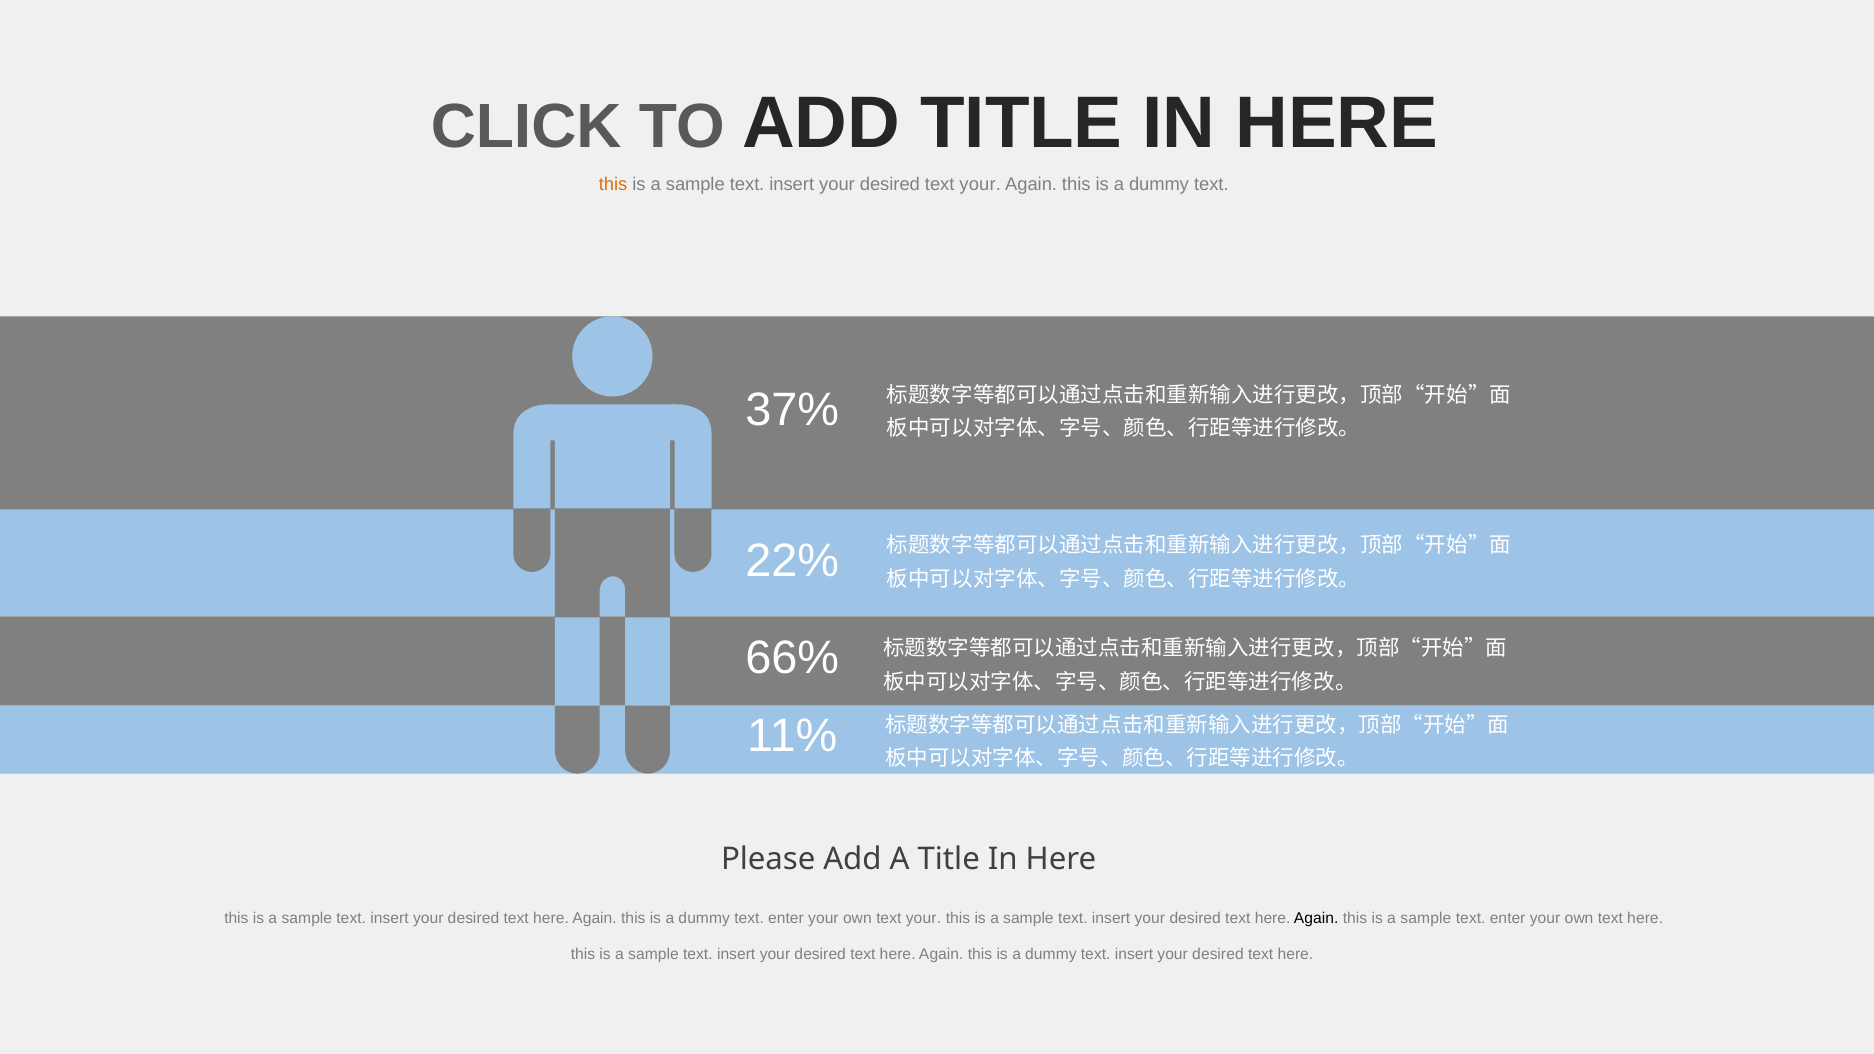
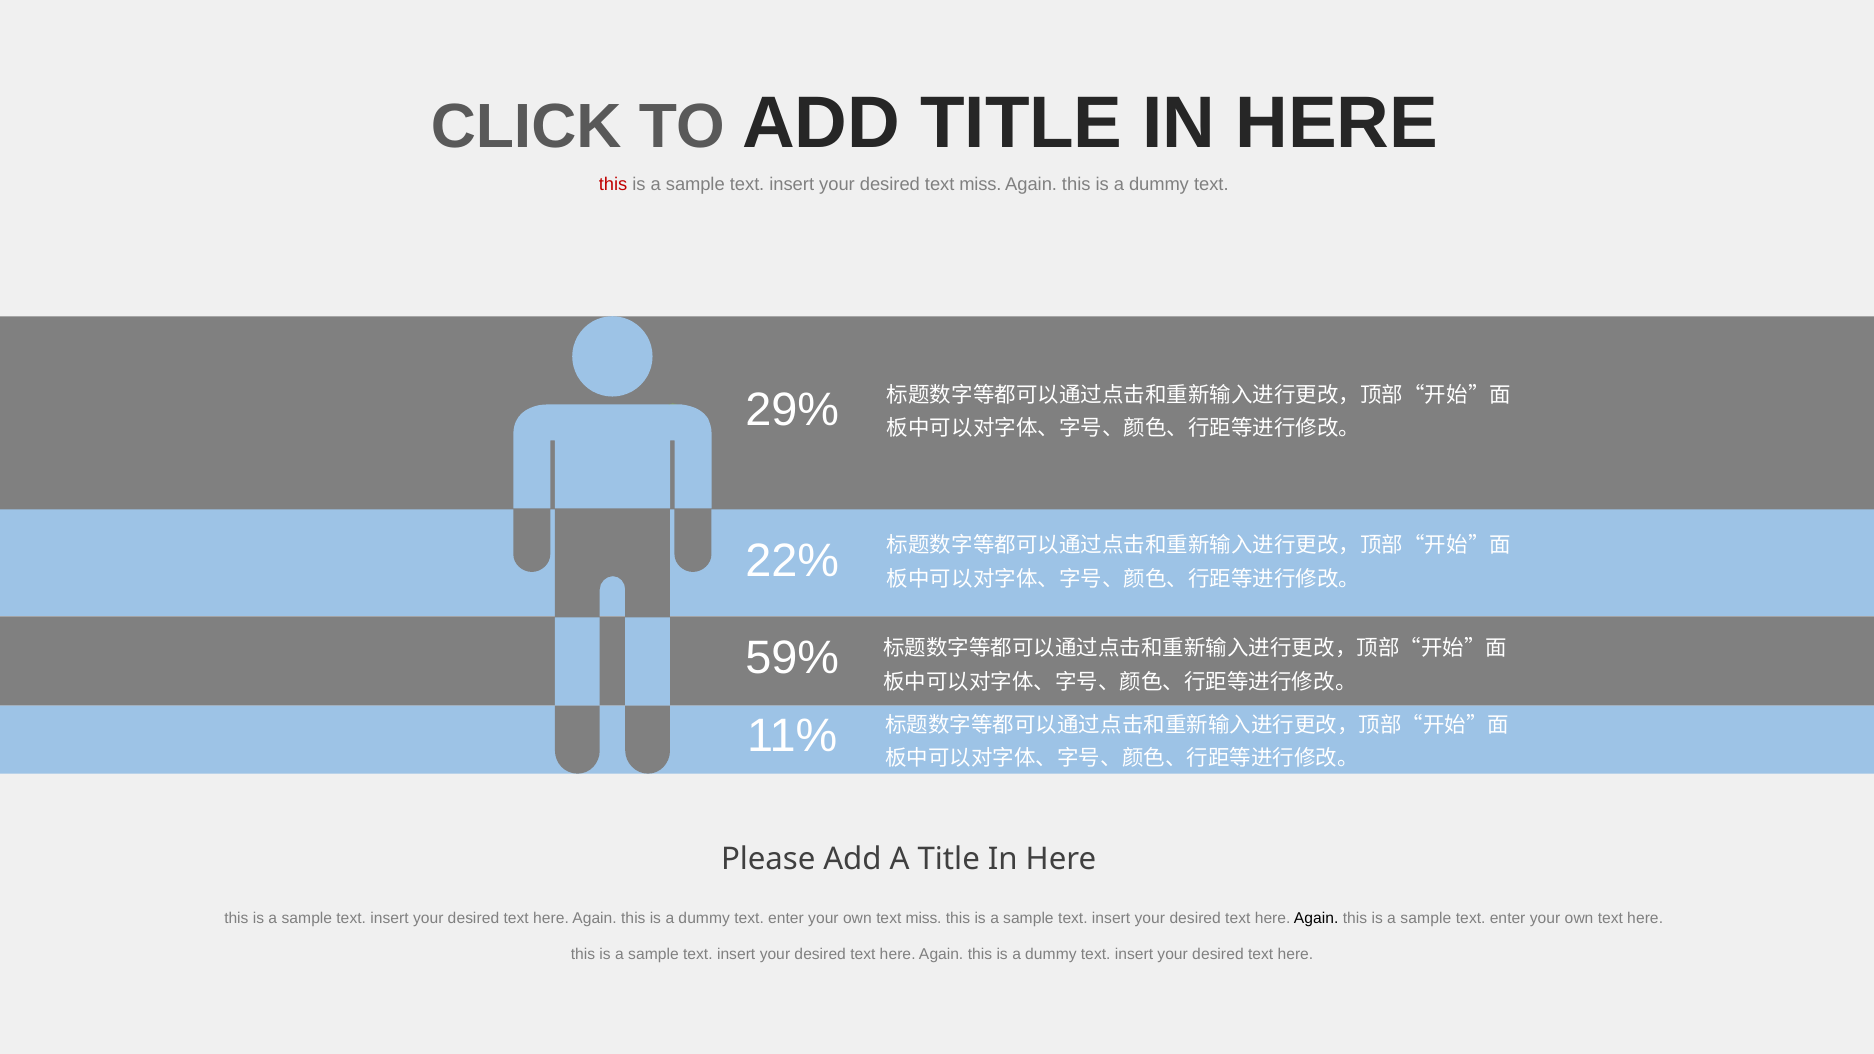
this at (613, 184) colour: orange -> red
desired text your: your -> miss
37%: 37% -> 29%
66%: 66% -> 59%
own text your: your -> miss
